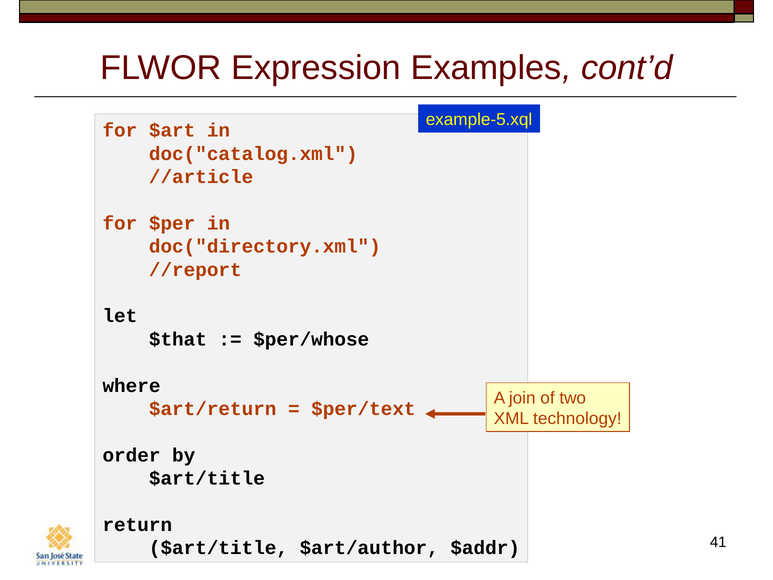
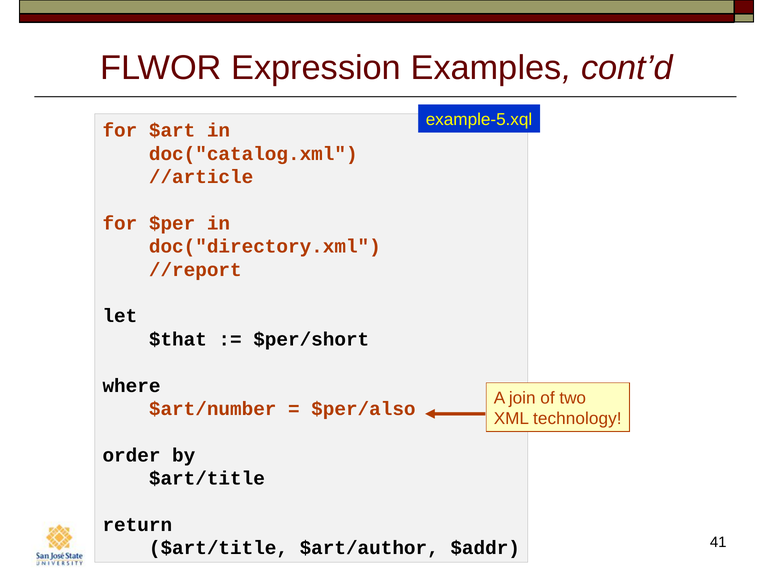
$per/whose: $per/whose -> $per/short
$art/return: $art/return -> $art/number
$per/text: $per/text -> $per/also
